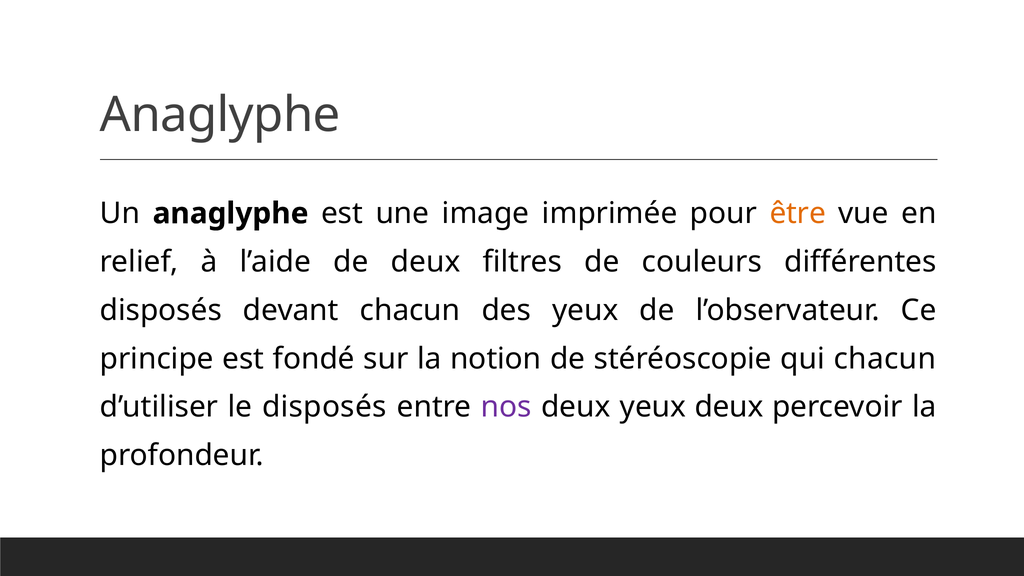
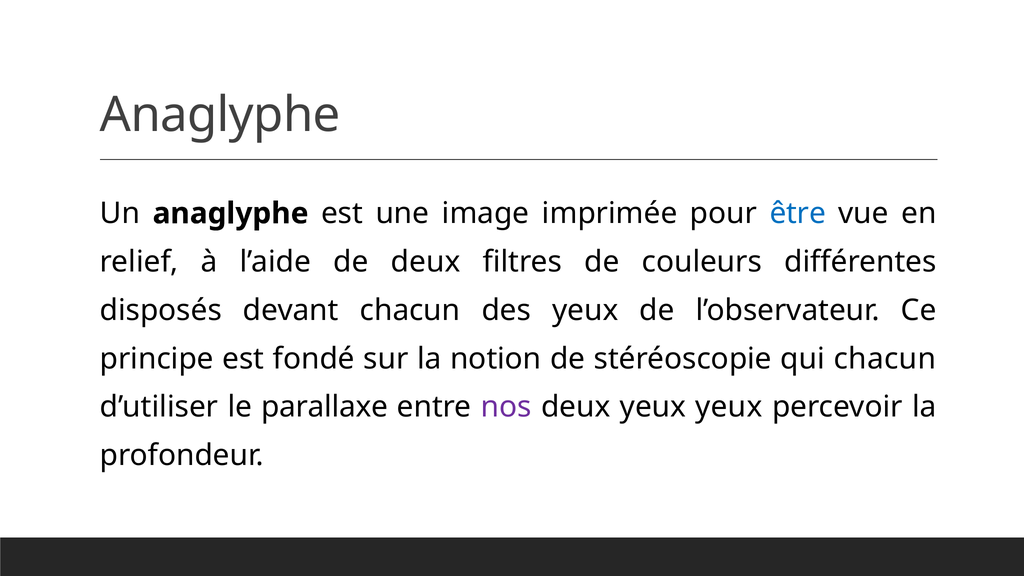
être colour: orange -> blue
le disposés: disposés -> parallaxe
yeux deux: deux -> yeux
